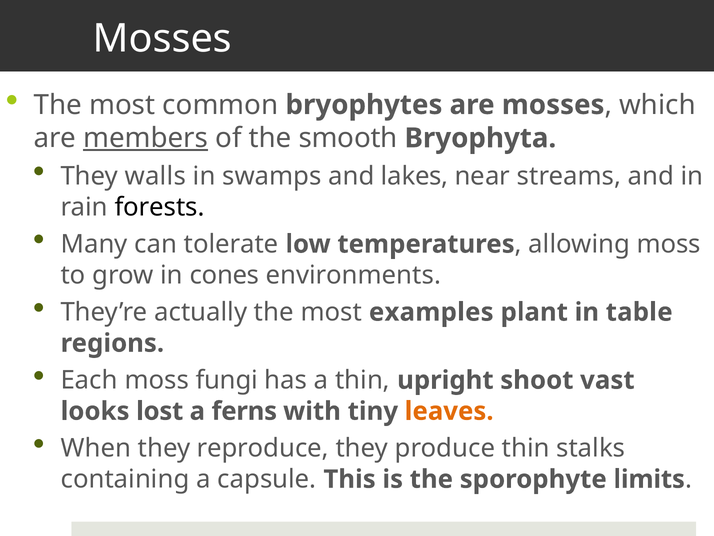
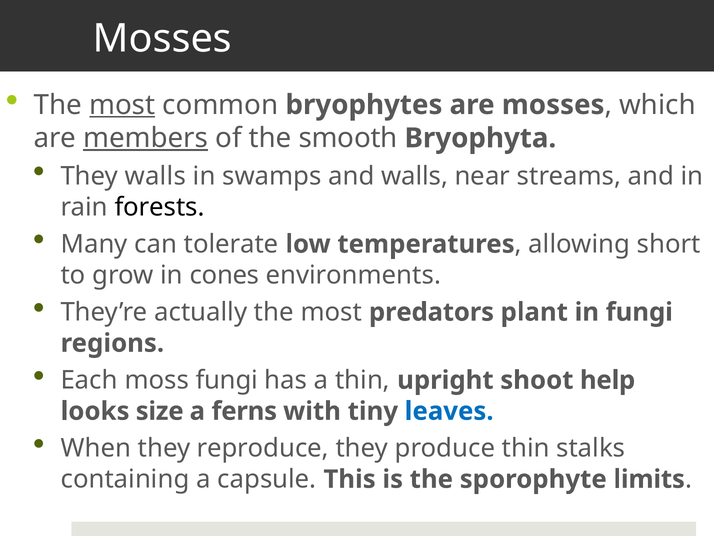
most at (122, 105) underline: none -> present
and lakes: lakes -> walls
allowing moss: moss -> short
examples: examples -> predators
in table: table -> fungi
vast: vast -> help
lost: lost -> size
leaves colour: orange -> blue
